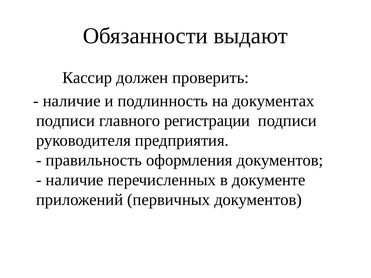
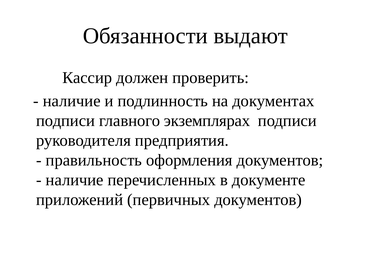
регистрации: регистрации -> экземплярах
